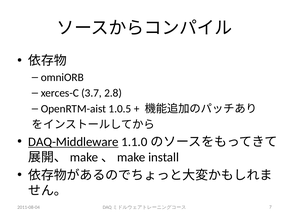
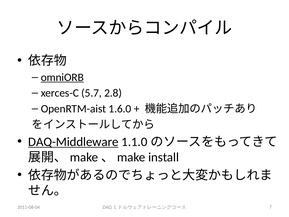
omniORB underline: none -> present
3.7: 3.7 -> 5.7
1.0.5: 1.0.5 -> 1.6.0
